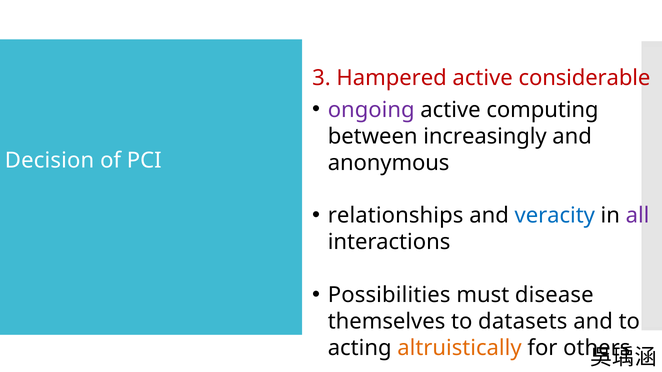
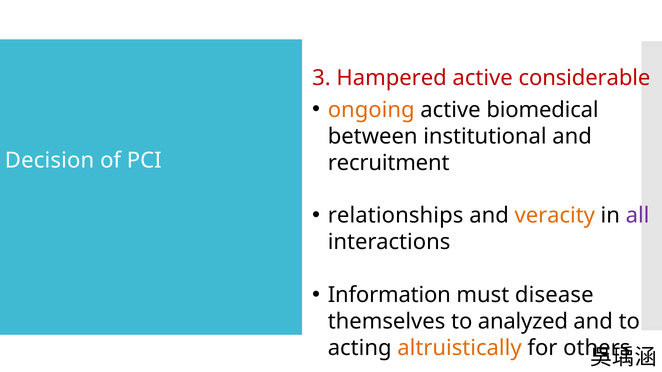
ongoing colour: purple -> orange
computing: computing -> biomedical
increasingly: increasingly -> institutional
anonymous: anonymous -> recruitment
veracity colour: blue -> orange
Possibilities: Possibilities -> Information
datasets: datasets -> analyzed
